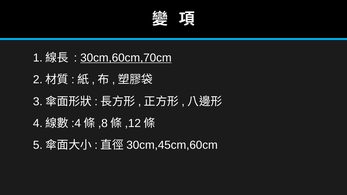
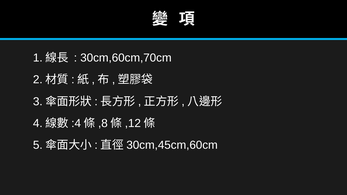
30cm,60cm,70cm underline: present -> none
